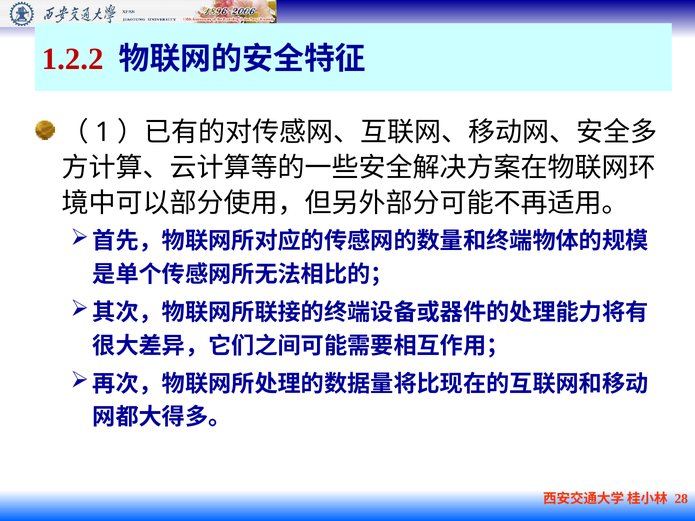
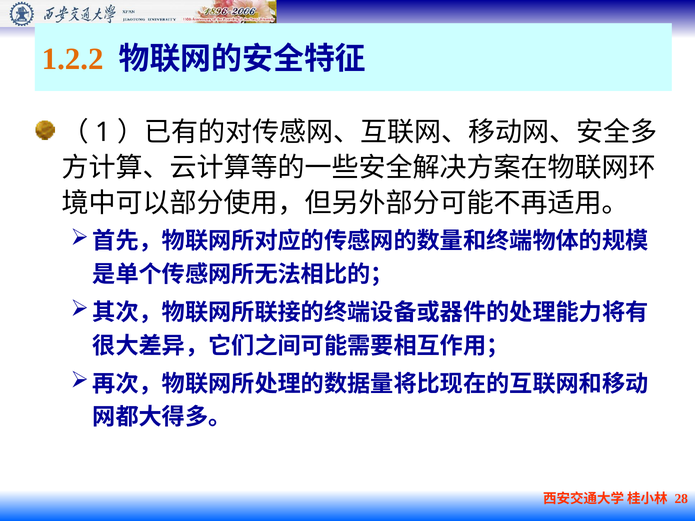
1.2.2 colour: red -> orange
